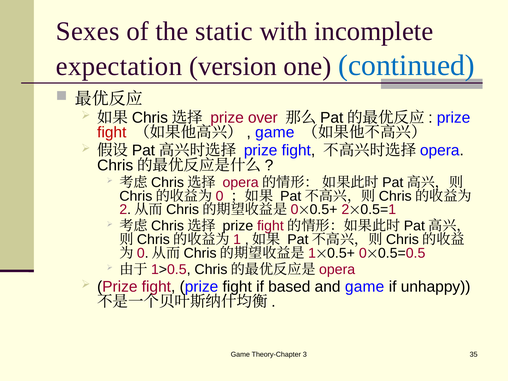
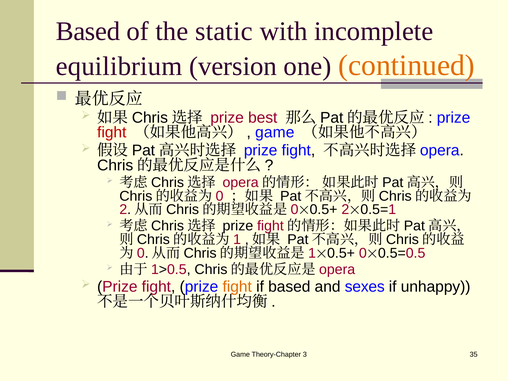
Sexes at (88, 31): Sexes -> Based
expectation: expectation -> equilibrium
continued colour: blue -> orange
over: over -> best
fight at (237, 287) colour: black -> orange
and game: game -> sexes
